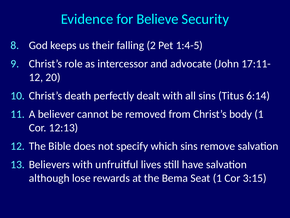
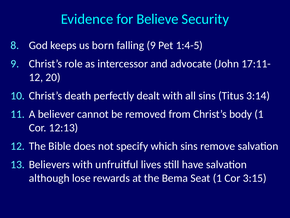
their: their -> born
falling 2: 2 -> 9
6:14: 6:14 -> 3:14
